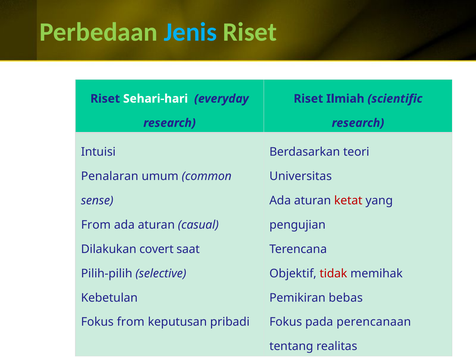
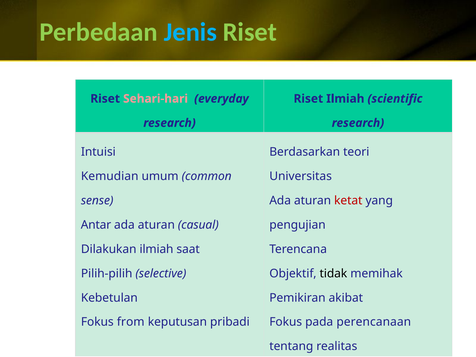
Sehari-hari colour: white -> pink
Penalaran: Penalaran -> Kemudian
From at (96, 225): From -> Antar
Dilakukan covert: covert -> ilmiah
tidak colour: red -> black
bebas: bebas -> akibat
